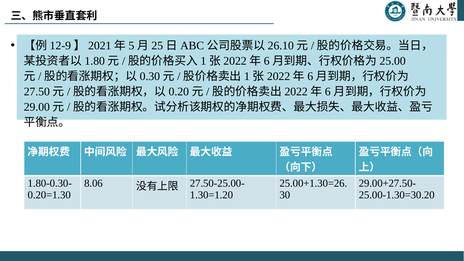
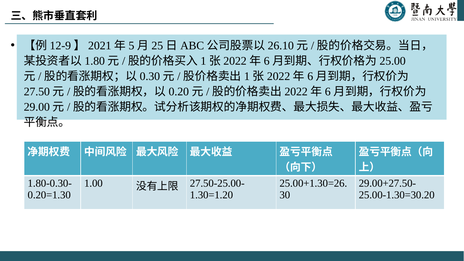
8.06: 8.06 -> 1.00
